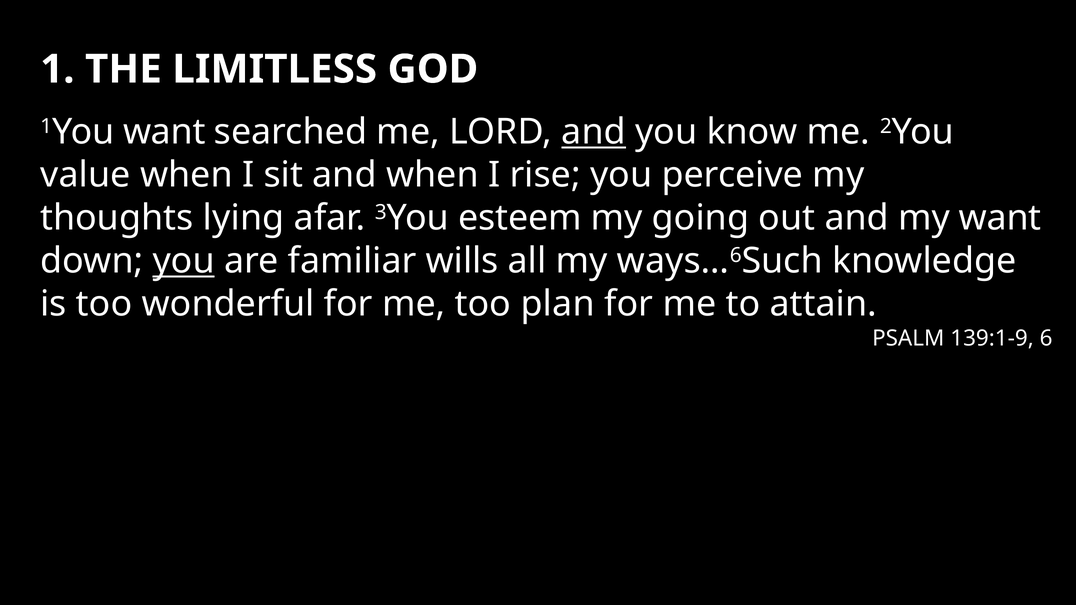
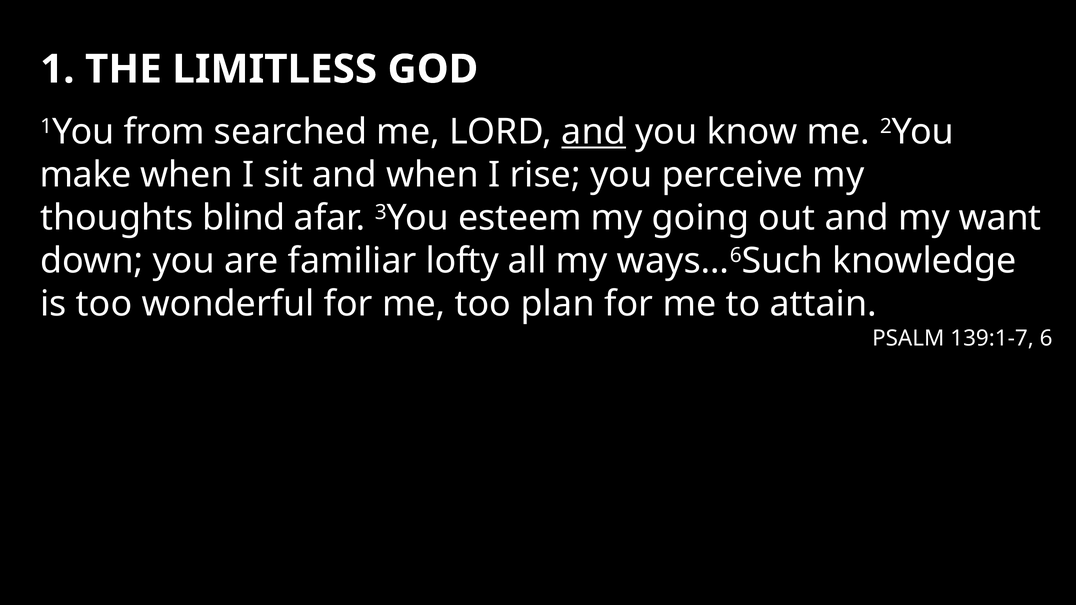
1You want: want -> from
value: value -> make
lying: lying -> blind
you at (184, 261) underline: present -> none
wills: wills -> lofty
139:1-9: 139:1-9 -> 139:1-7
